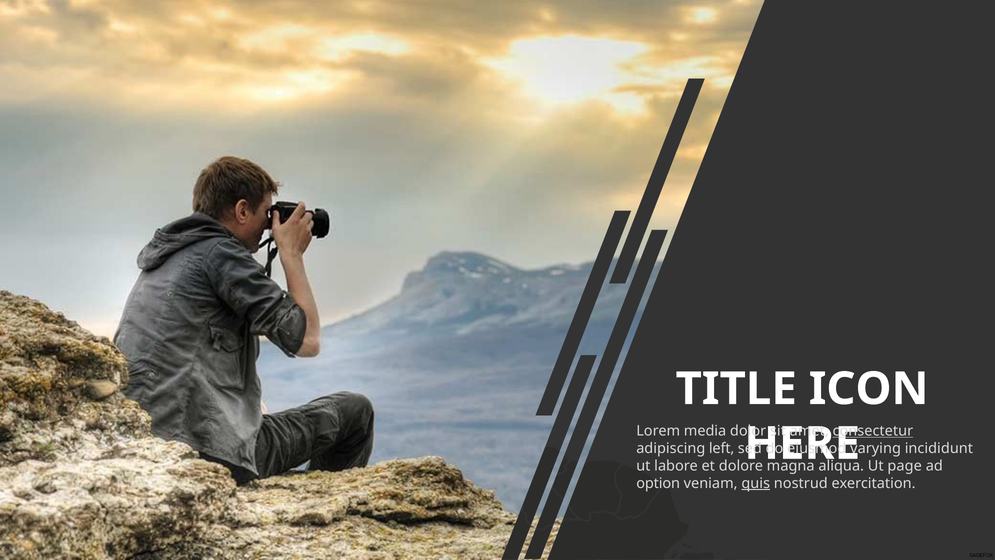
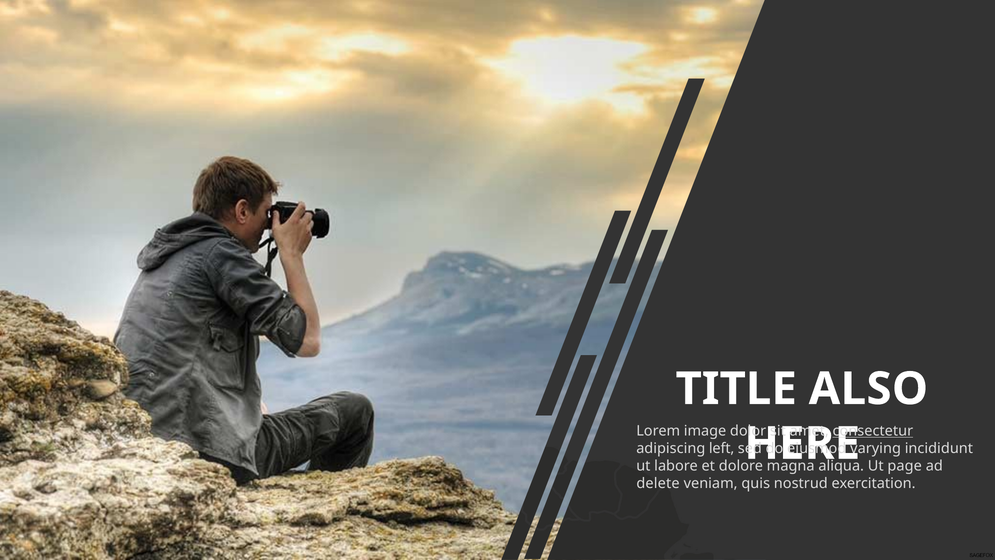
ICON: ICON -> ALSO
media: media -> image
option: option -> delete
quis underline: present -> none
